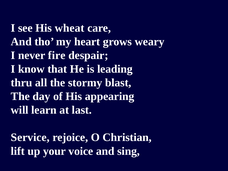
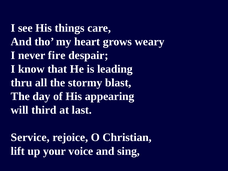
wheat: wheat -> things
learn: learn -> third
